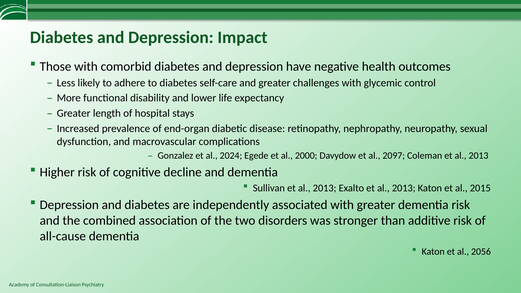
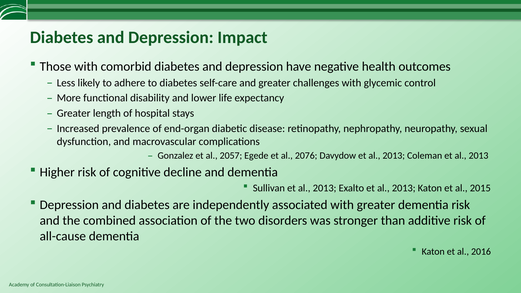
2024: 2024 -> 2057
2000: 2000 -> 2076
Davydow et al 2097: 2097 -> 2013
2056: 2056 -> 2016
